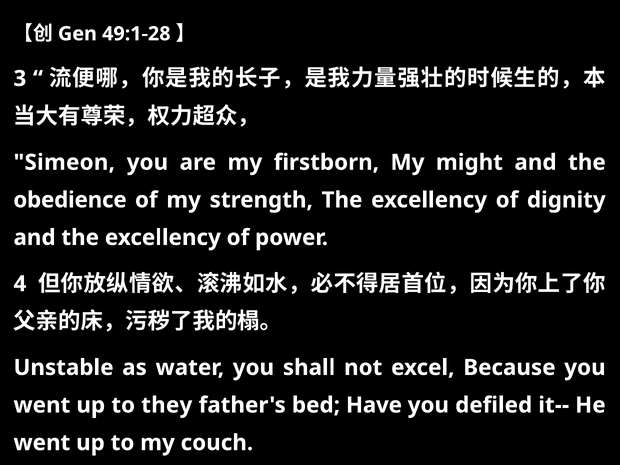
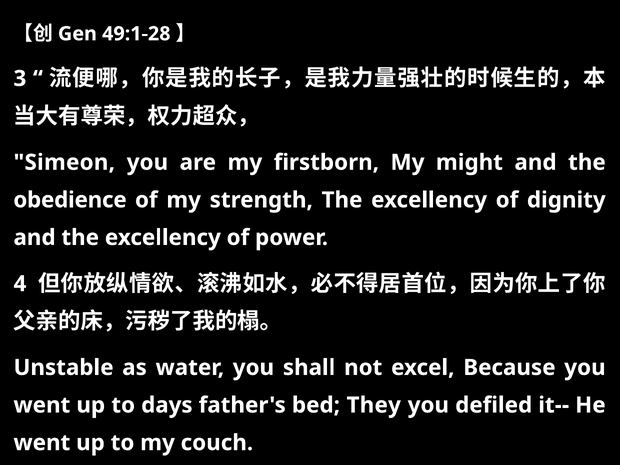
they: they -> days
Have: Have -> They
